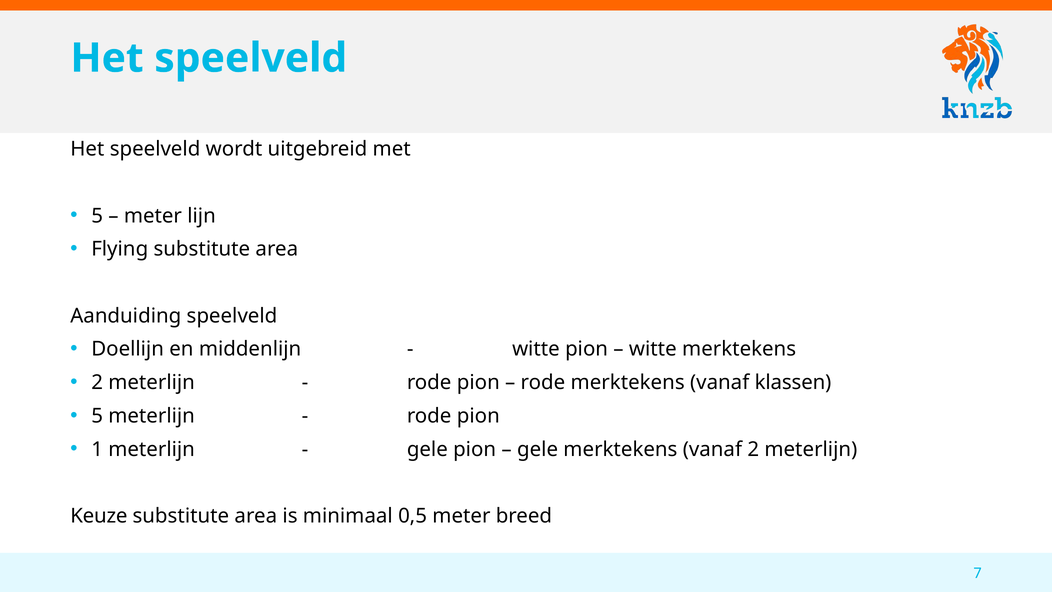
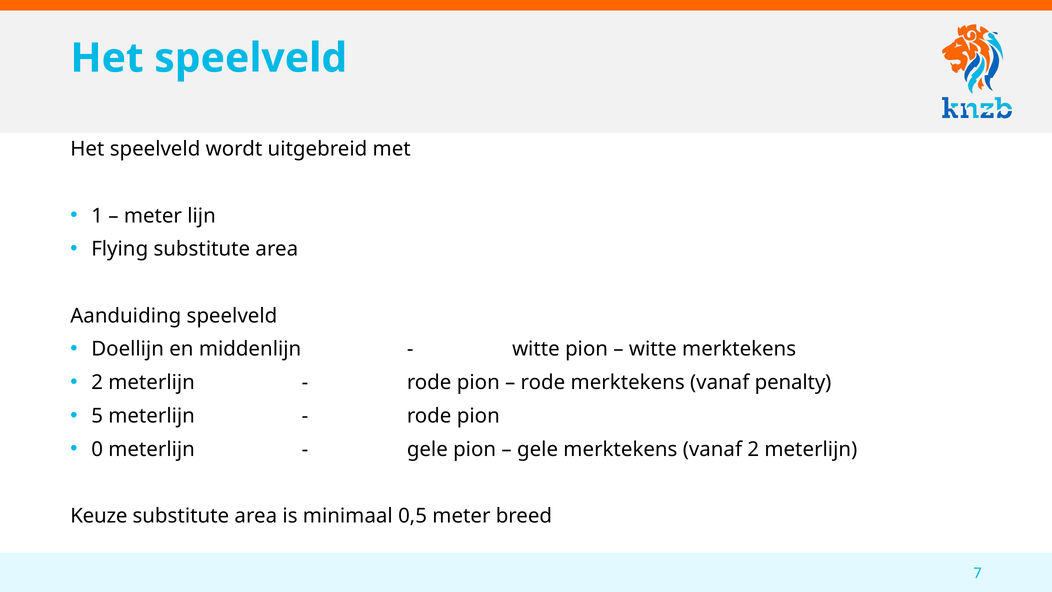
5 at (97, 216): 5 -> 1
klassen: klassen -> penalty
1: 1 -> 0
